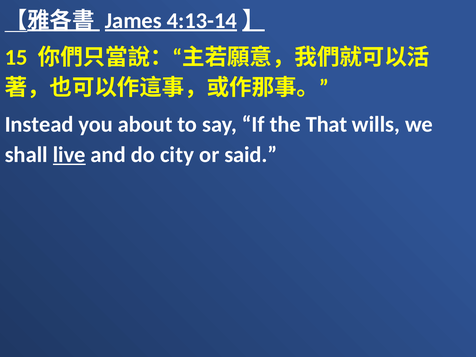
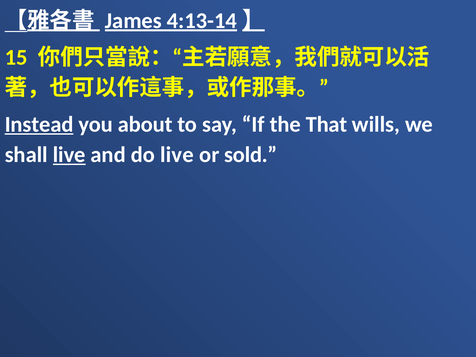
Instead underline: none -> present
do city: city -> live
said: said -> sold
